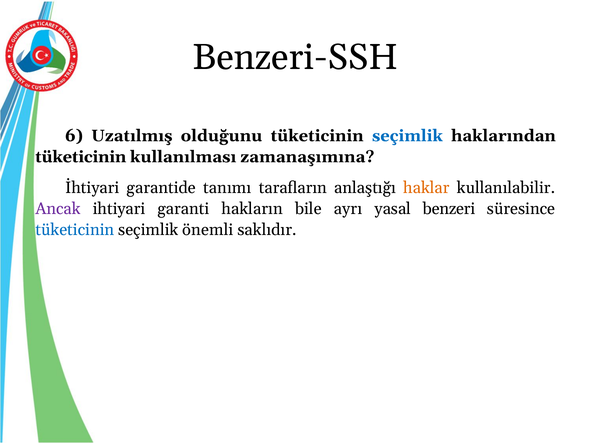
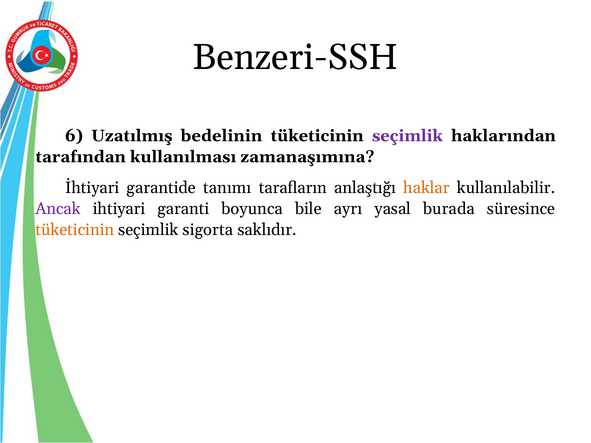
olduğunu: olduğunu -> bedelinin
seçimlik at (407, 136) colour: blue -> purple
tüketicinin at (81, 157): tüketicinin -> tarafından
hakların: hakların -> boyunca
benzeri: benzeri -> burada
tüketicinin at (75, 230) colour: blue -> orange
önemli: önemli -> sigorta
